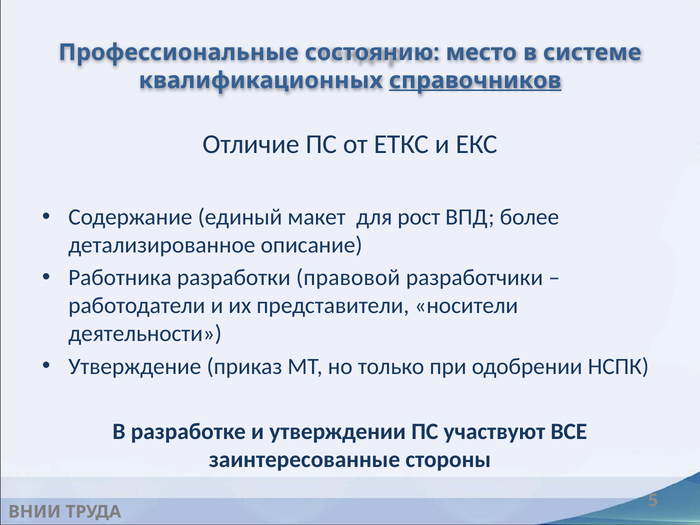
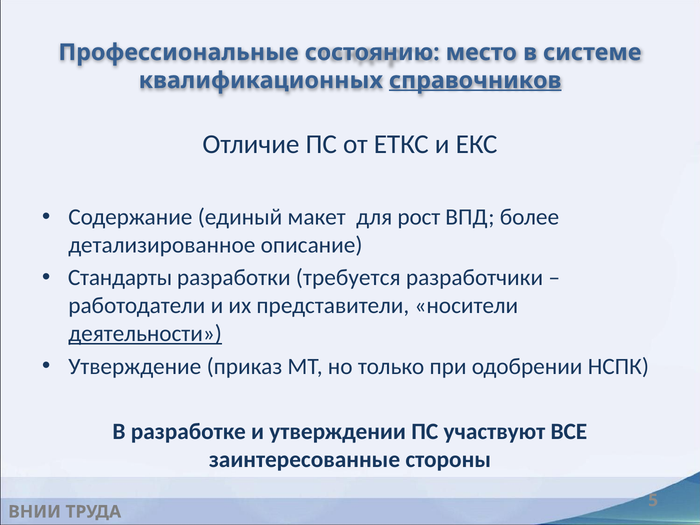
Работника: Работника -> Стандарты
правовой: правовой -> требуется
деятельности underline: none -> present
